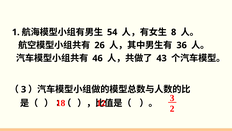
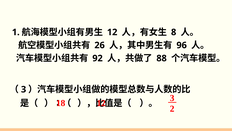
54 at (112, 32): 54 -> 12
36: 36 -> 96
46: 46 -> 92
43: 43 -> 88
